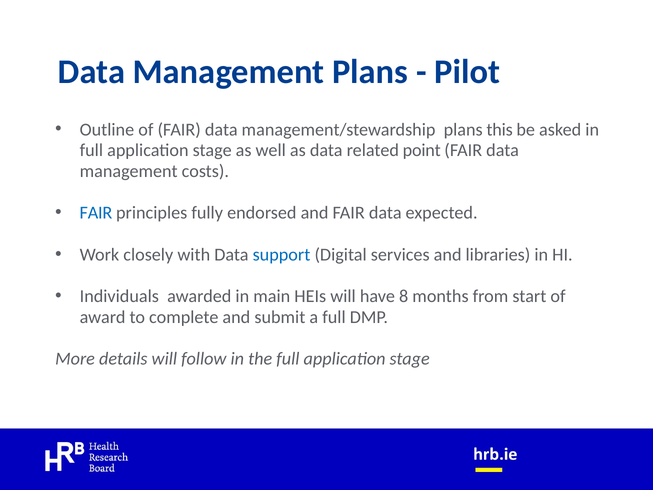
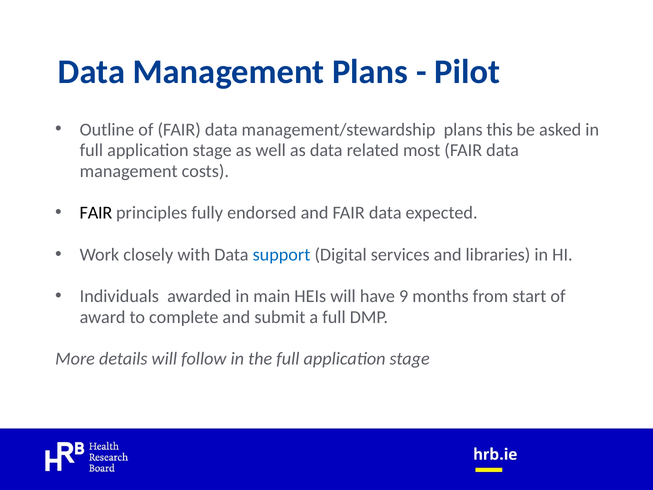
point: point -> most
FAIR at (96, 213) colour: blue -> black
8: 8 -> 9
